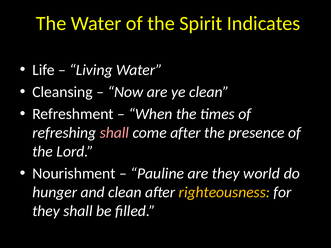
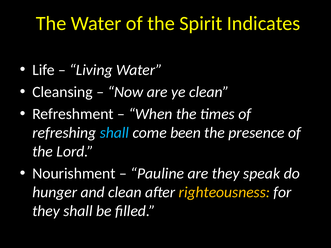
shall at (114, 133) colour: pink -> light blue
come after: after -> been
world: world -> speak
